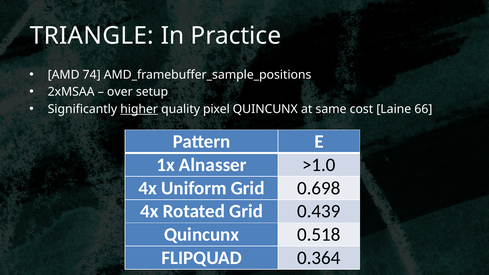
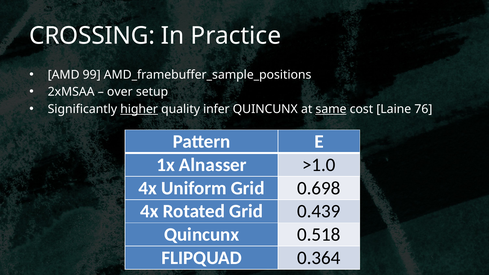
TRIANGLE: TRIANGLE -> CROSSING
74: 74 -> 99
pixel: pixel -> infer
same underline: none -> present
66: 66 -> 76
